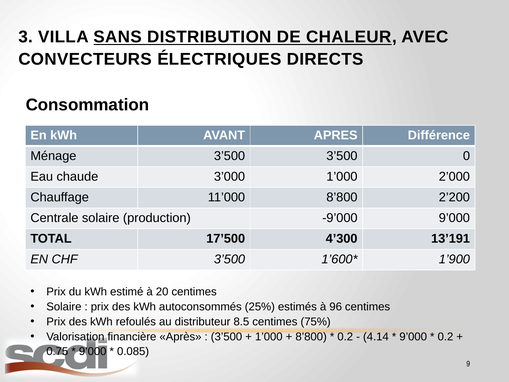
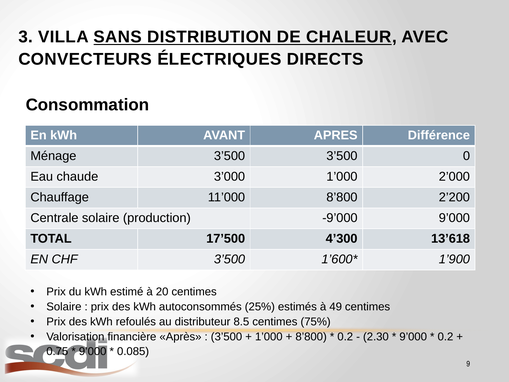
13’191: 13’191 -> 13’618
96: 96 -> 49
4.14: 4.14 -> 2.30
